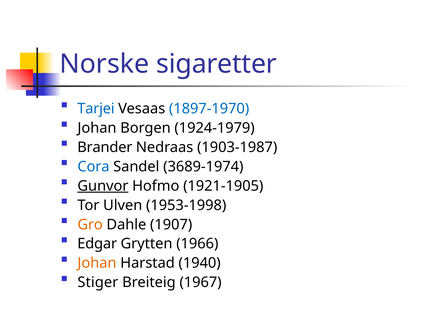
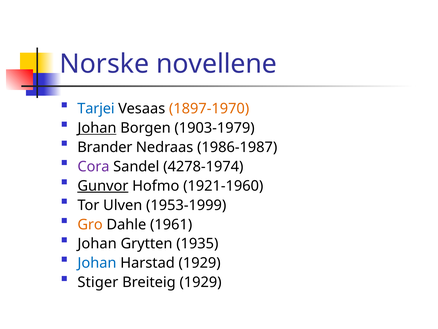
sigaretter: sigaretter -> novellene
1897-1970 colour: blue -> orange
Johan at (97, 128) underline: none -> present
1924-1979: 1924-1979 -> 1903-1979
1903-1987: 1903-1987 -> 1986-1987
Cora colour: blue -> purple
3689-1974: 3689-1974 -> 4278-1974
1921-1905: 1921-1905 -> 1921-1960
1953-1998: 1953-1998 -> 1953-1999
1907: 1907 -> 1961
Edgar at (97, 243): Edgar -> Johan
1966: 1966 -> 1935
Johan at (97, 263) colour: orange -> blue
Harstad 1940: 1940 -> 1929
Breiteig 1967: 1967 -> 1929
